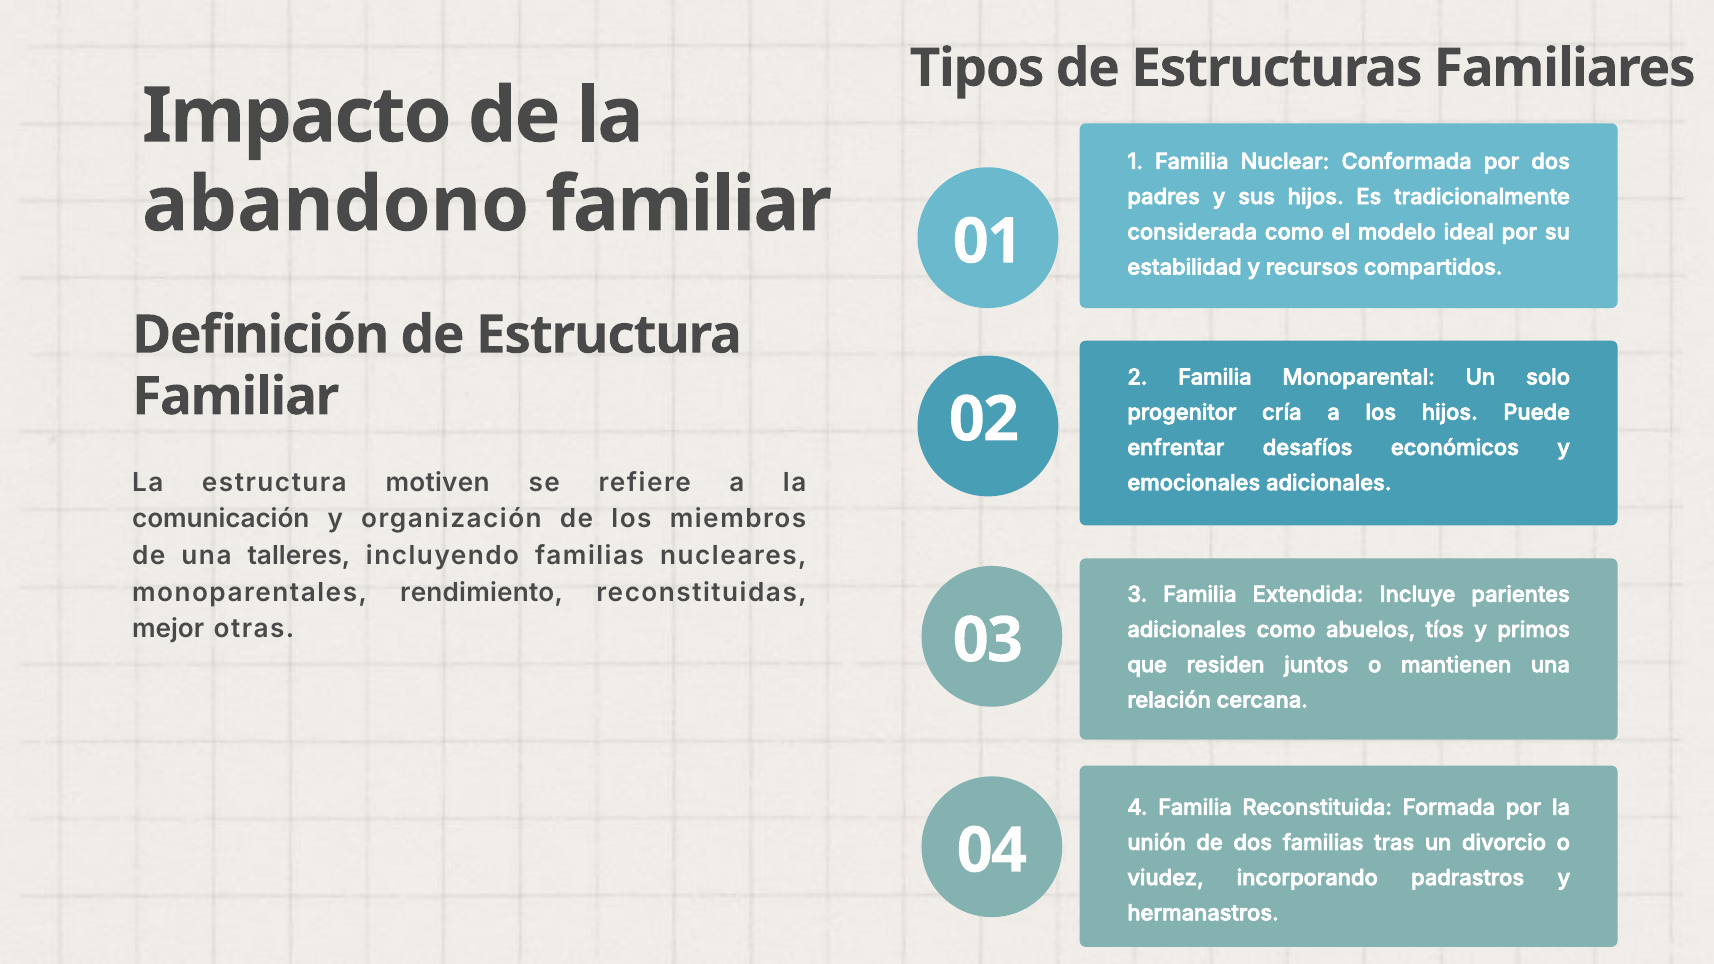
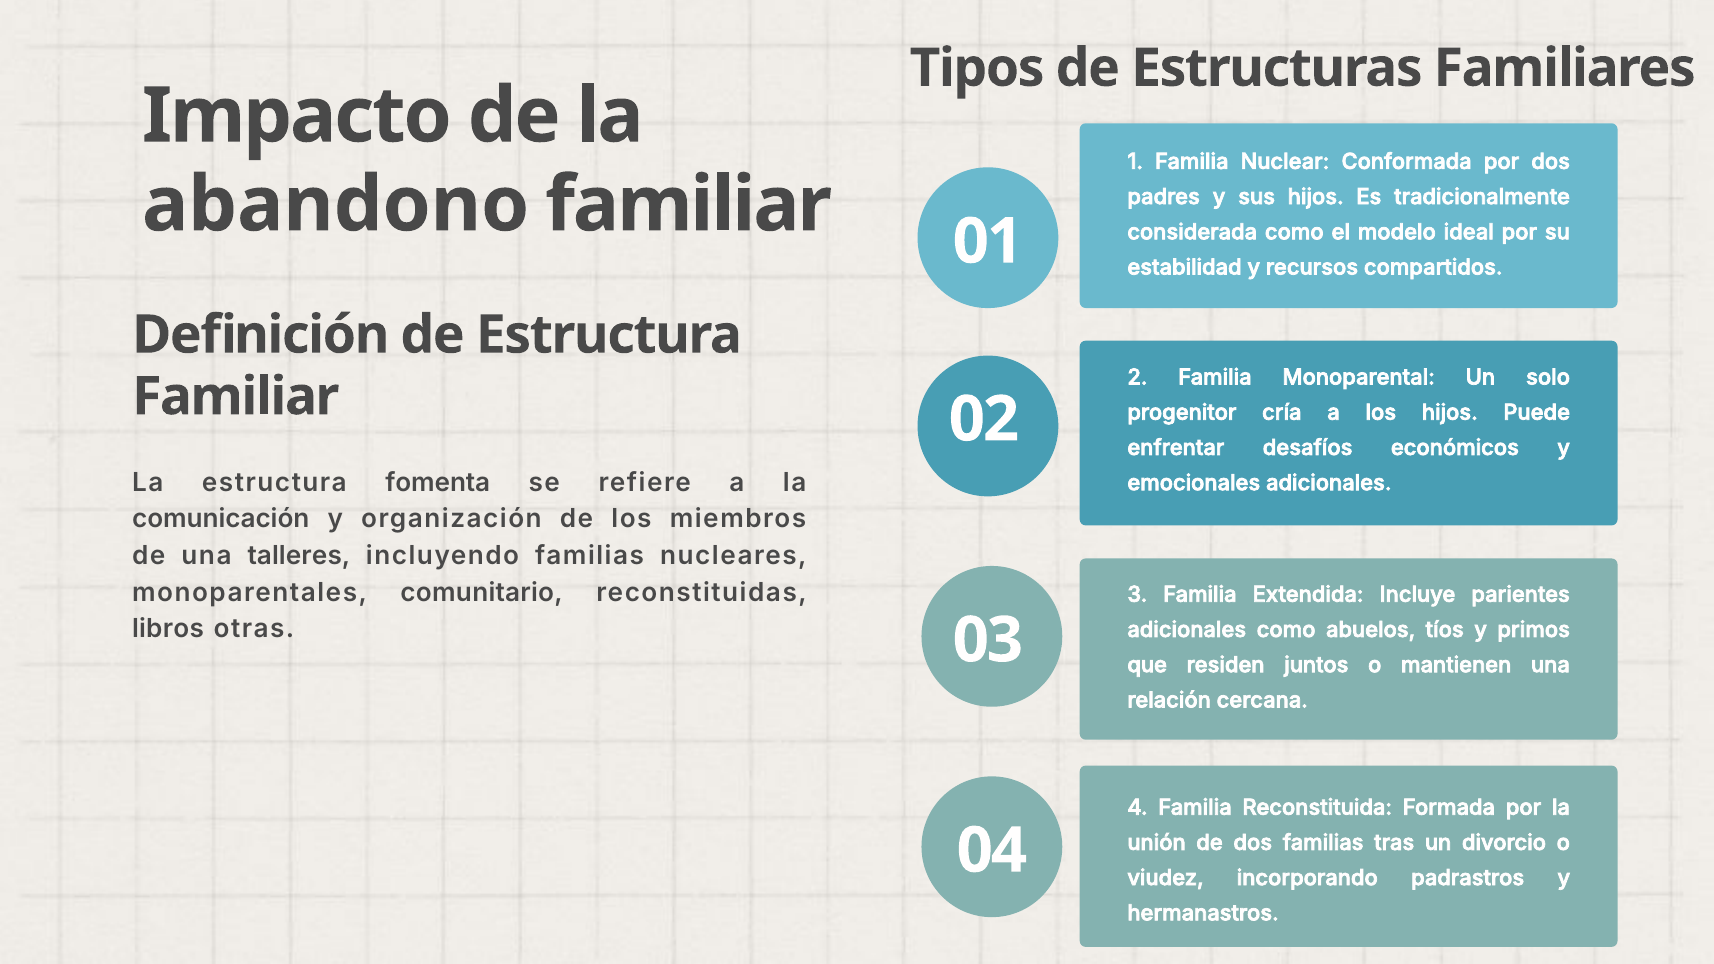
motiven: motiven -> fomenta
rendimiento: rendimiento -> comunitario
mejor: mejor -> libros
